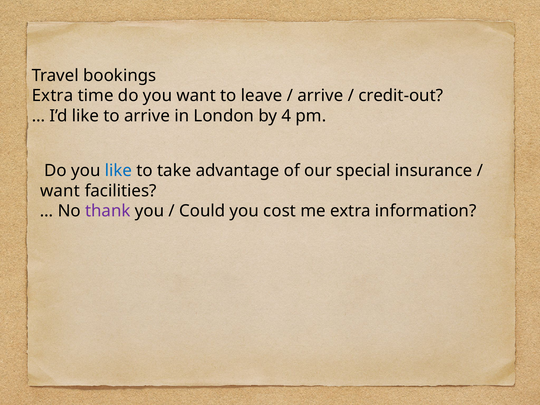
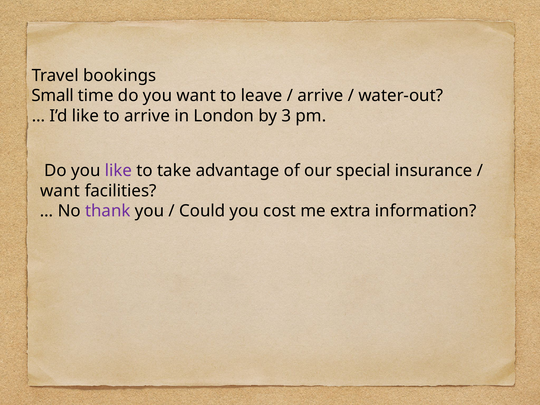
Extra at (52, 96): Extra -> Small
credit-out: credit-out -> water-out
4: 4 -> 3
like at (118, 171) colour: blue -> purple
